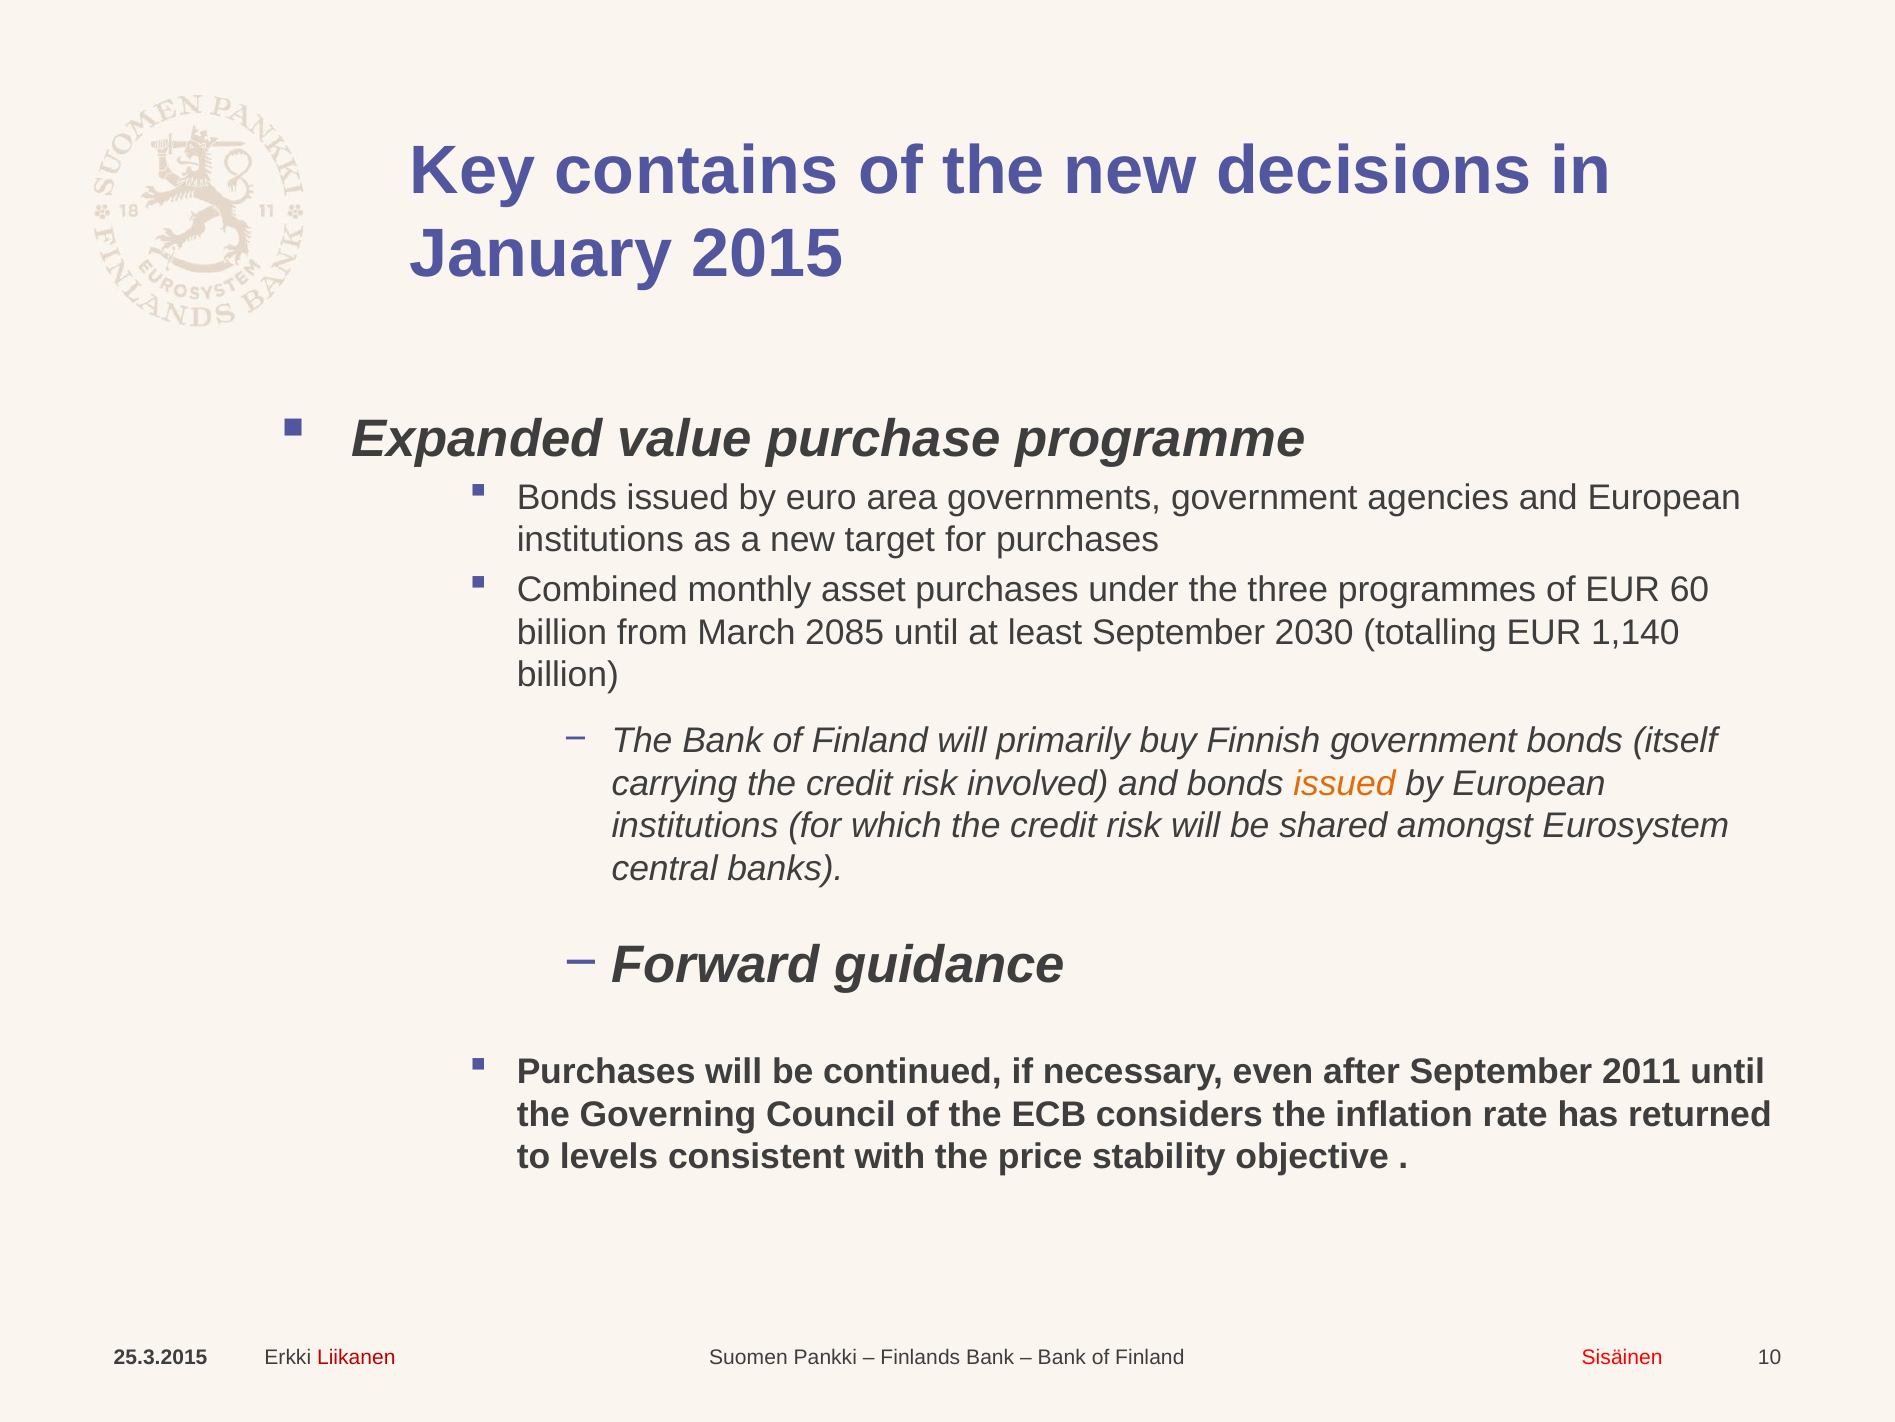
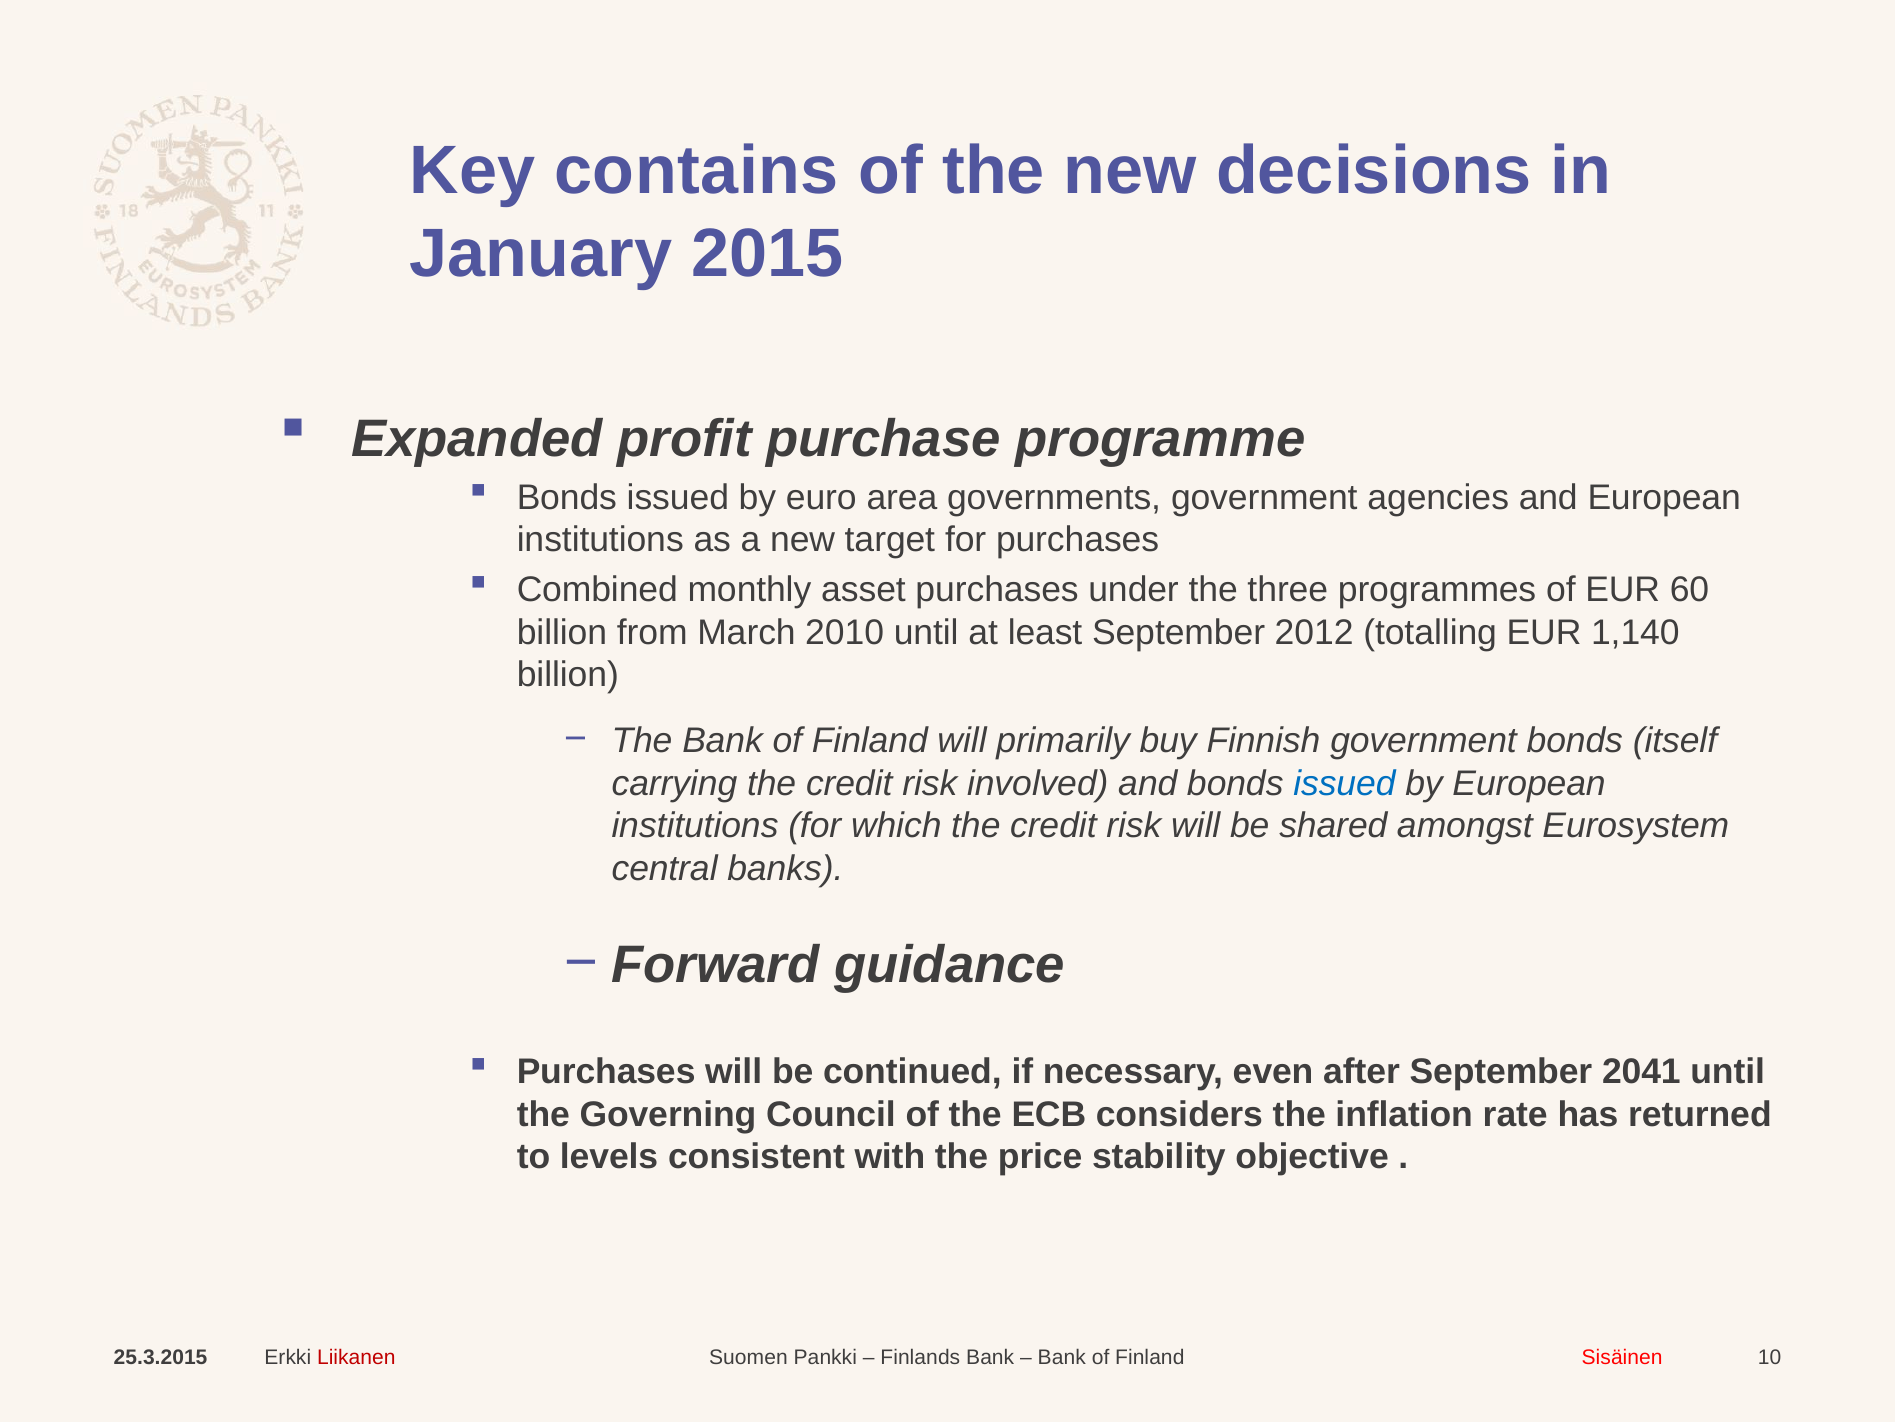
value: value -> profit
2085: 2085 -> 2010
2030: 2030 -> 2012
issued at (1344, 783) colour: orange -> blue
2011: 2011 -> 2041
